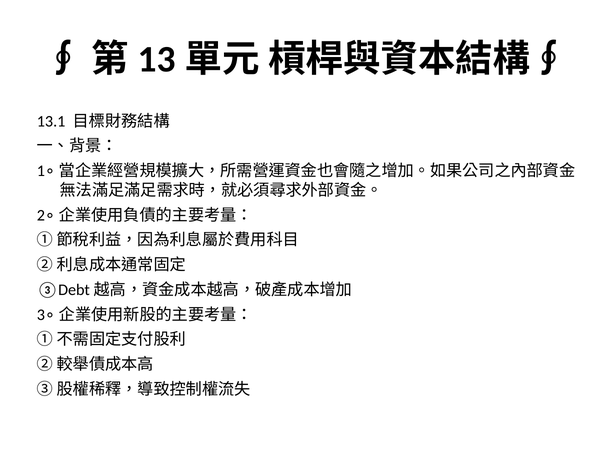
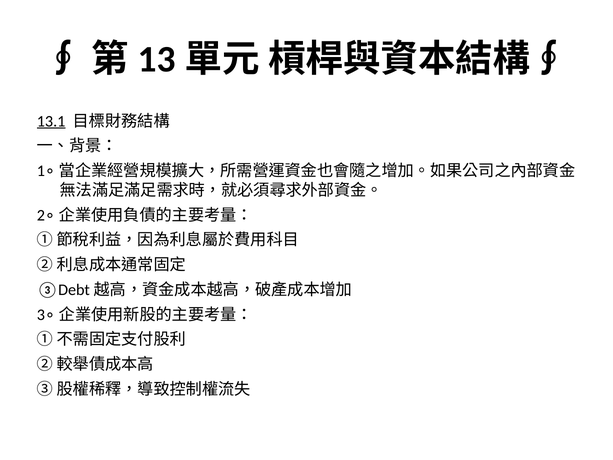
13.1 underline: none -> present
